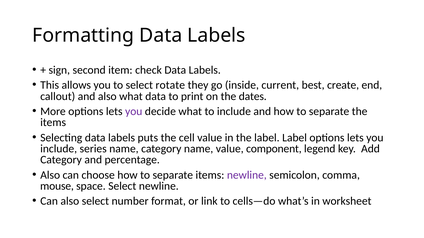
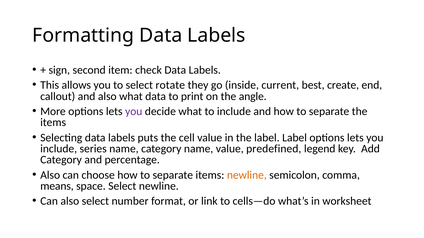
dates: dates -> angle
component: component -> predefined
newline at (247, 175) colour: purple -> orange
mouse: mouse -> means
